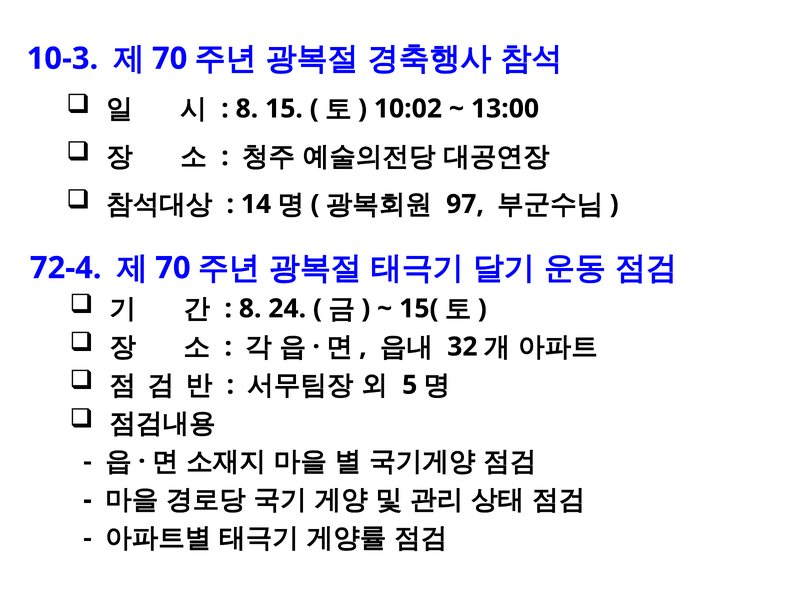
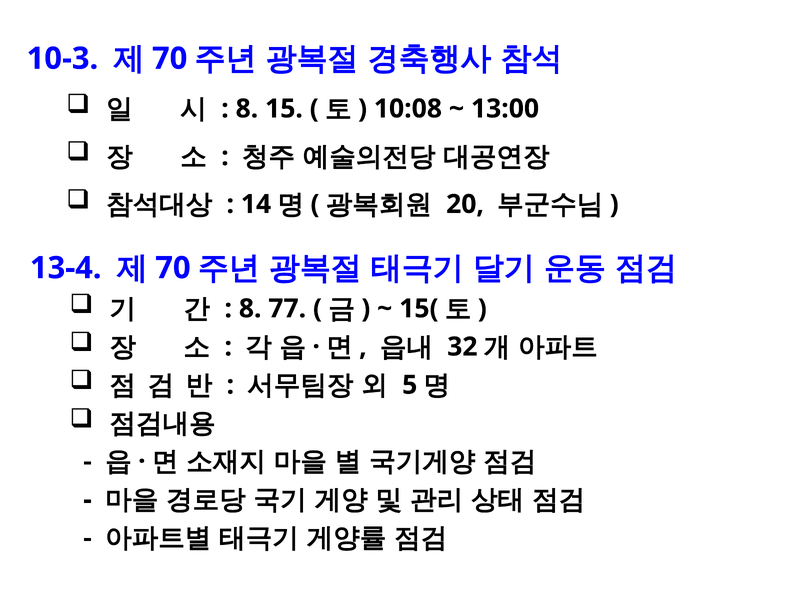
10:02: 10:02 -> 10:08
97: 97 -> 20
72-4: 72-4 -> 13-4
24: 24 -> 77
